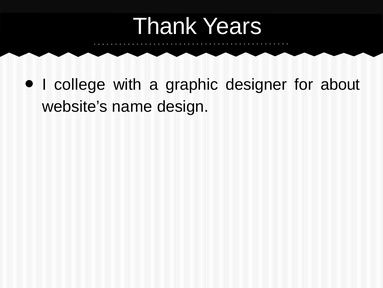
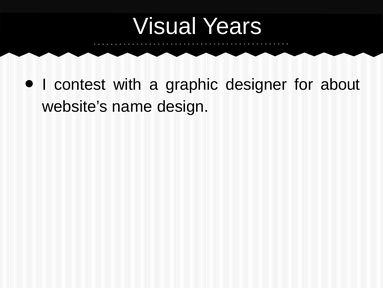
Thank: Thank -> Visual
college: college -> contest
